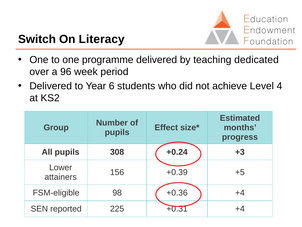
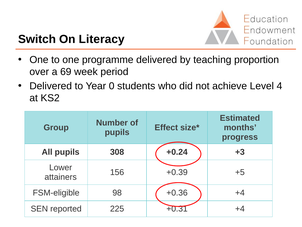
dedicated: dedicated -> proportion
96: 96 -> 69
6: 6 -> 0
